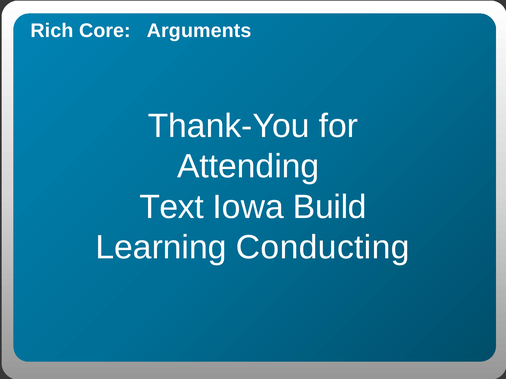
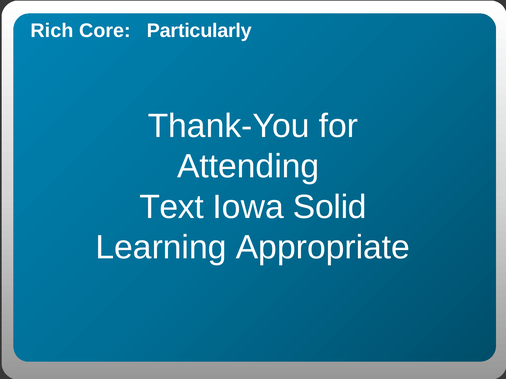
Arguments: Arguments -> Particularly
Build: Build -> Solid
Conducting: Conducting -> Appropriate
